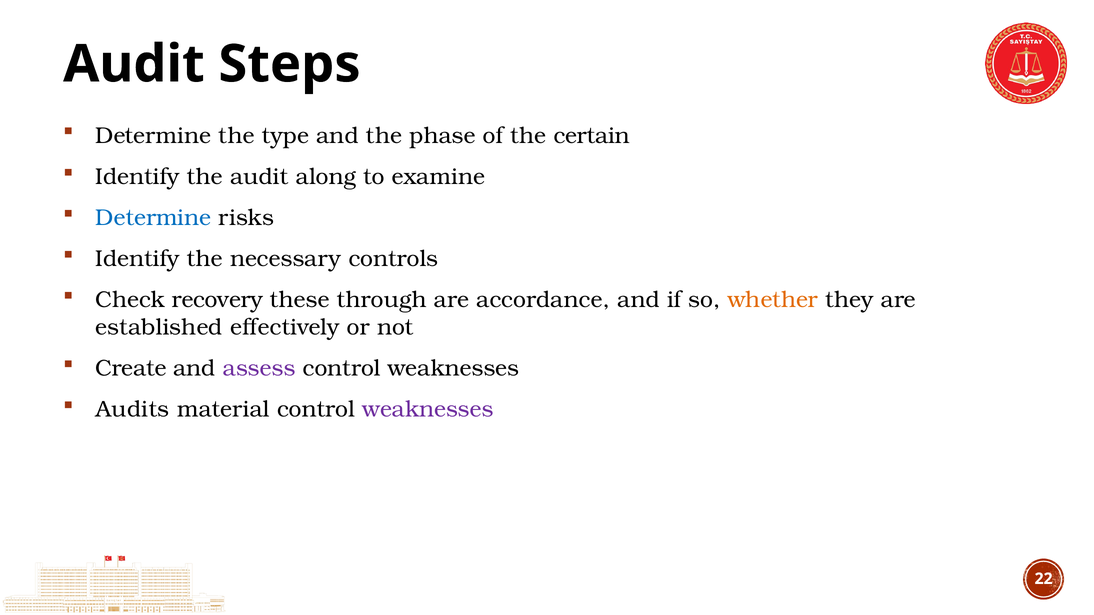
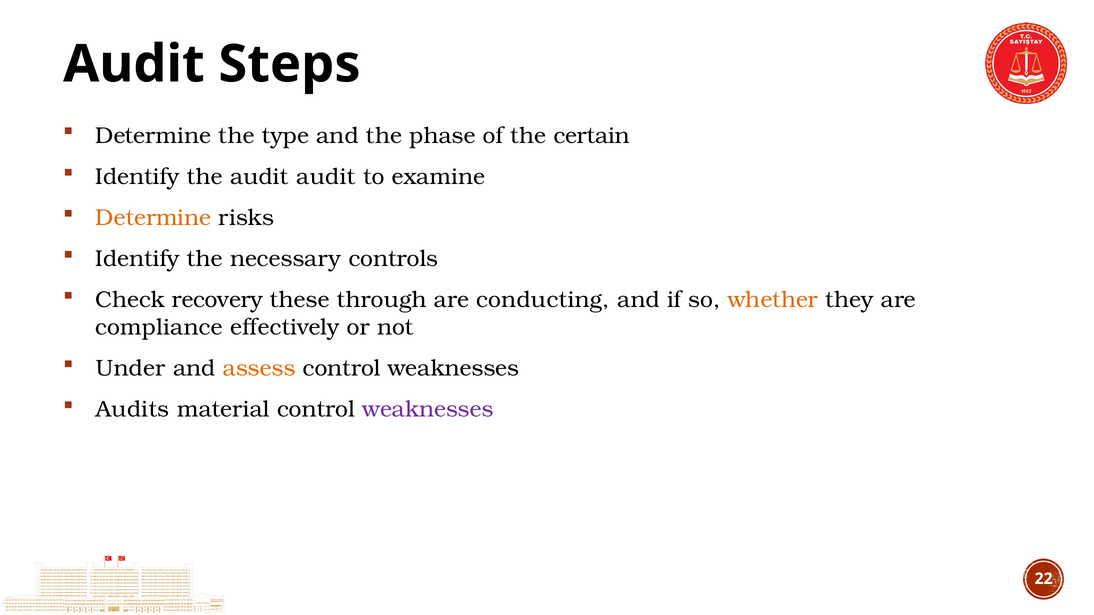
audit along: along -> audit
Determine at (153, 218) colour: blue -> orange
accordance: accordance -> conducting
established: established -> compliance
Create: Create -> Under
assess colour: purple -> orange
